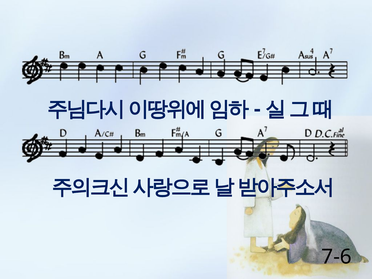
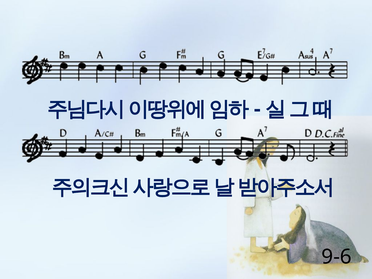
7-6: 7-6 -> 9-6
